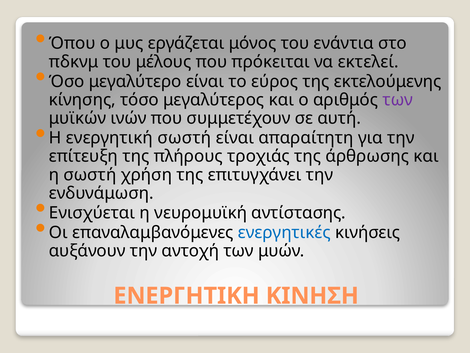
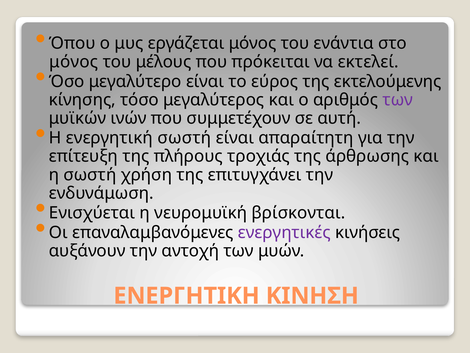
πδκνμ at (74, 62): πδκνμ -> μόνος
αντίστασης: αντίστασης -> βρίσκονται
ενεργητικές colour: blue -> purple
